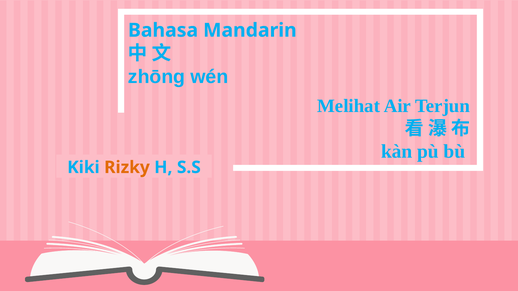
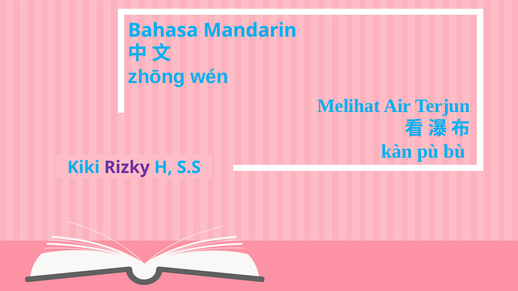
Rizky colour: orange -> purple
